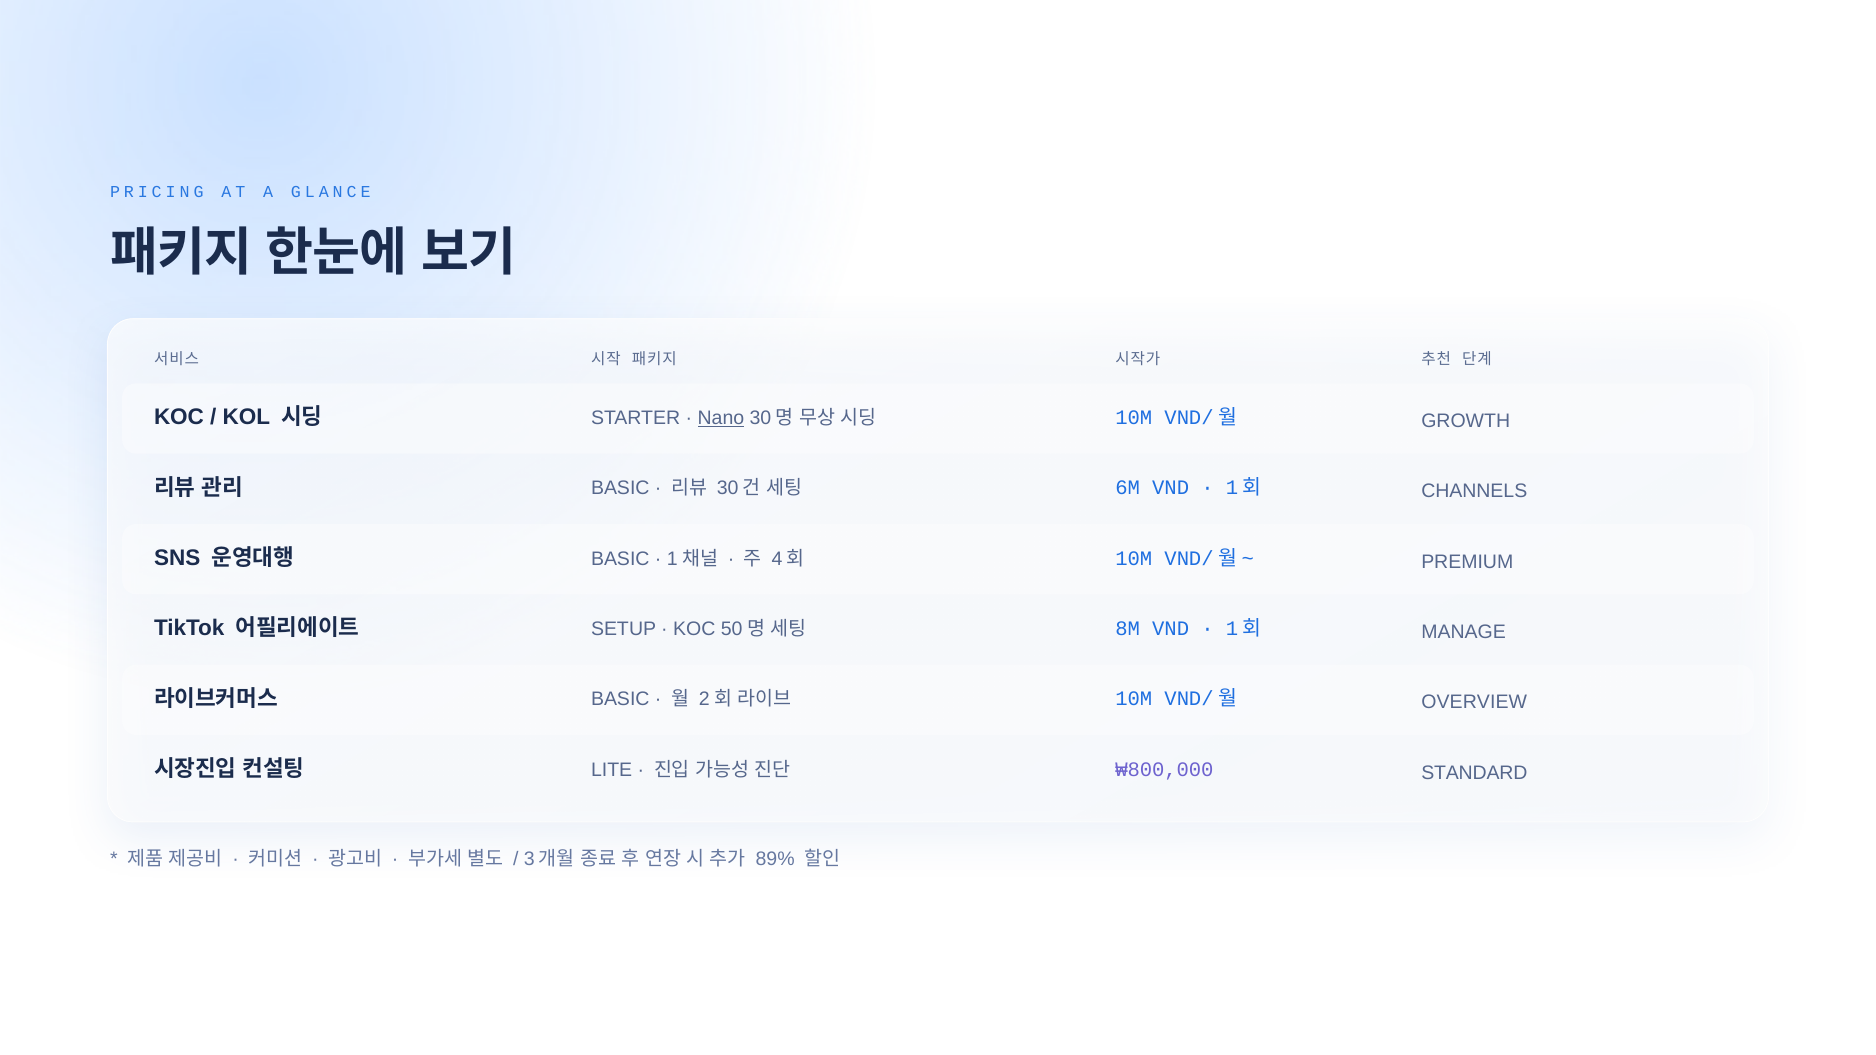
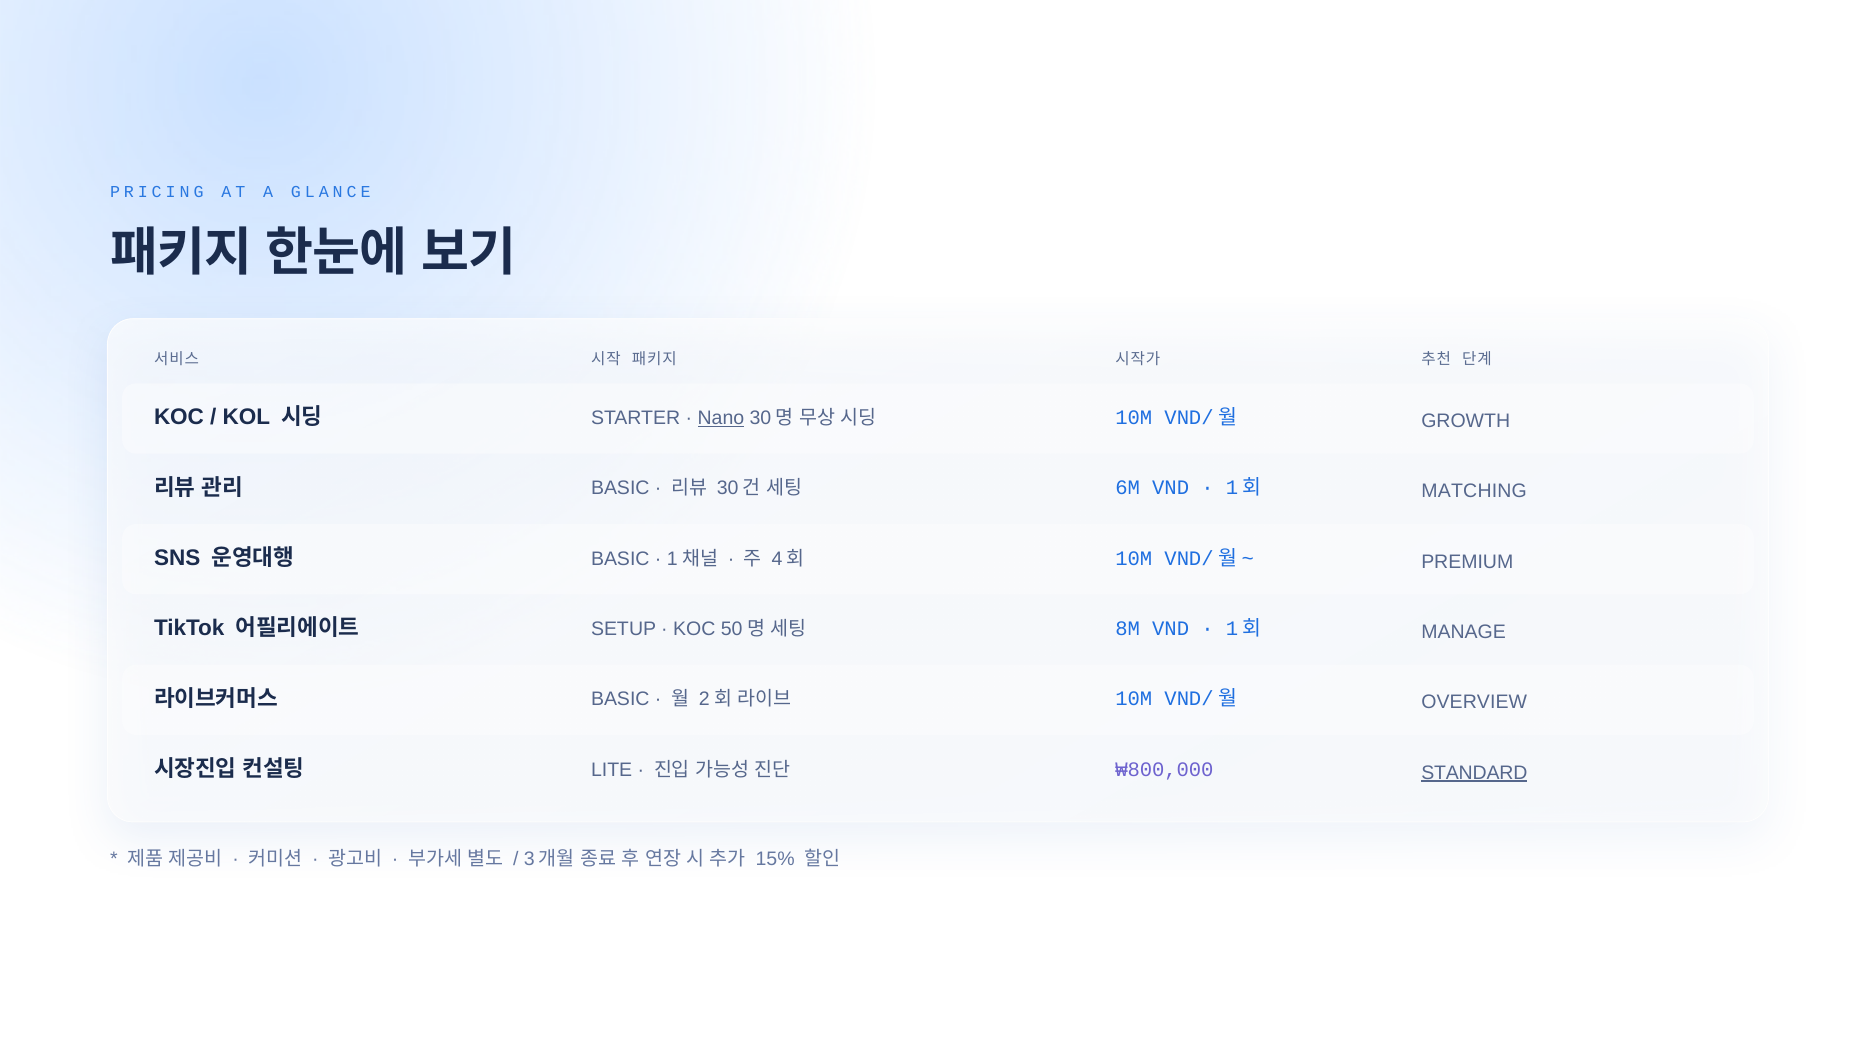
CHANNELS: CHANNELS -> MATCHING
STANDARD underline: none -> present
89%: 89% -> 15%
